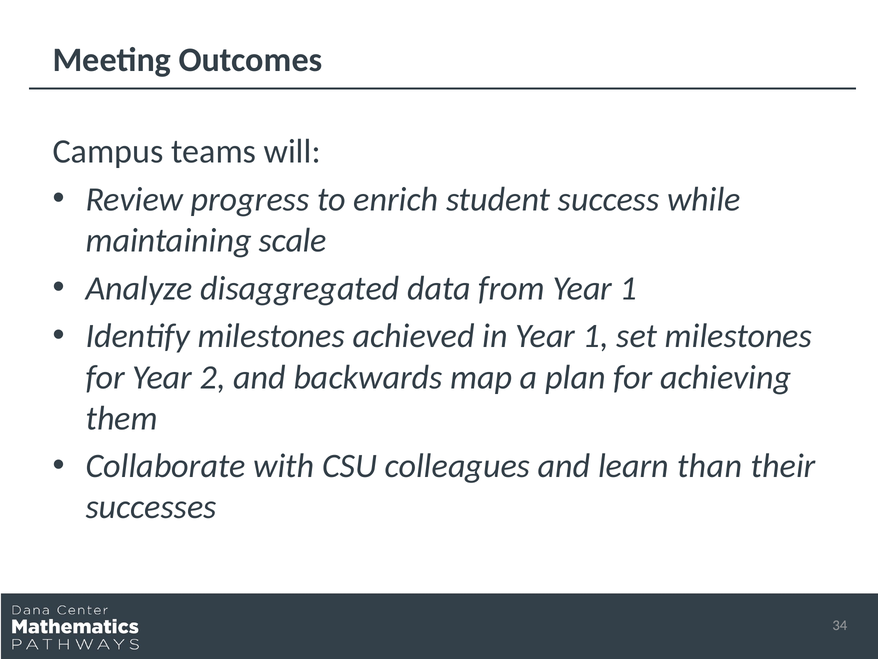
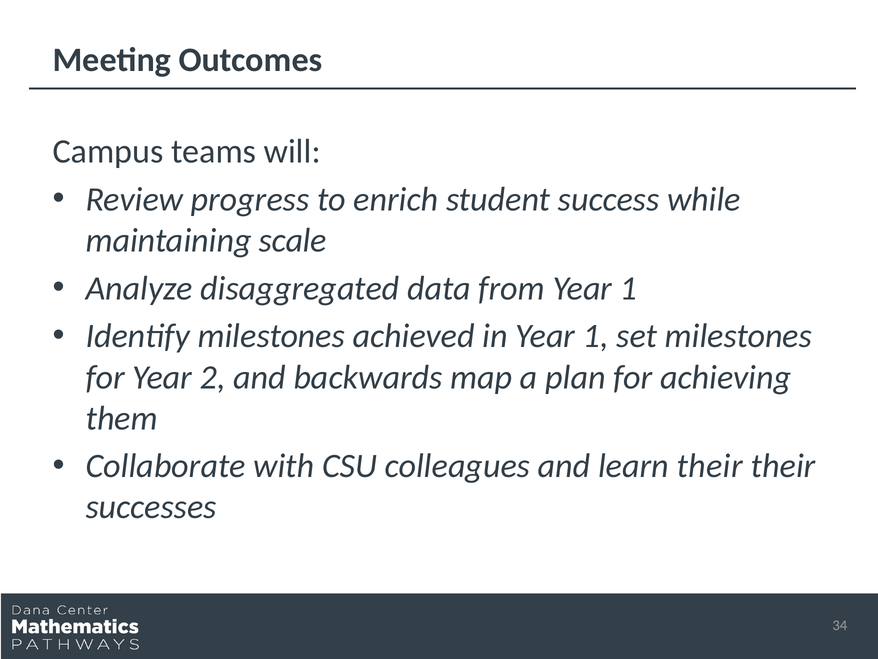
learn than: than -> their
